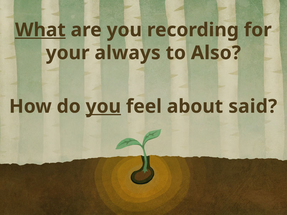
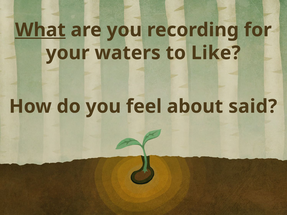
always: always -> waters
Also: Also -> Like
you at (103, 107) underline: present -> none
